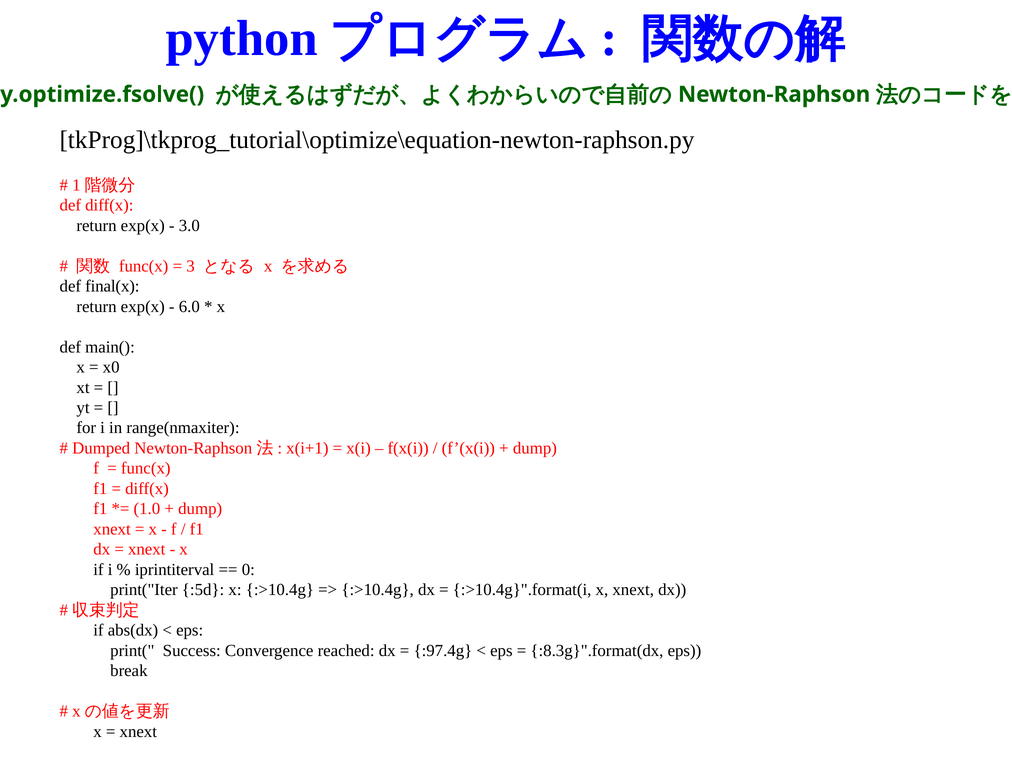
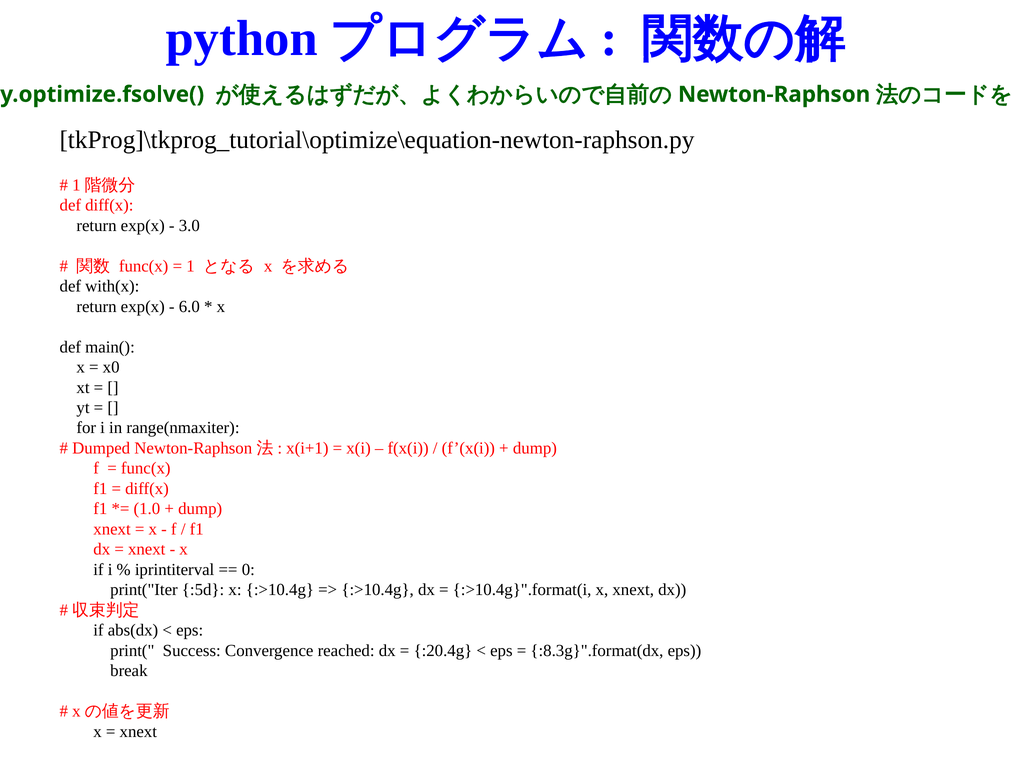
3: 3 -> 1
final(x: final(x -> with(x
:97.4g: :97.4g -> :20.4g
